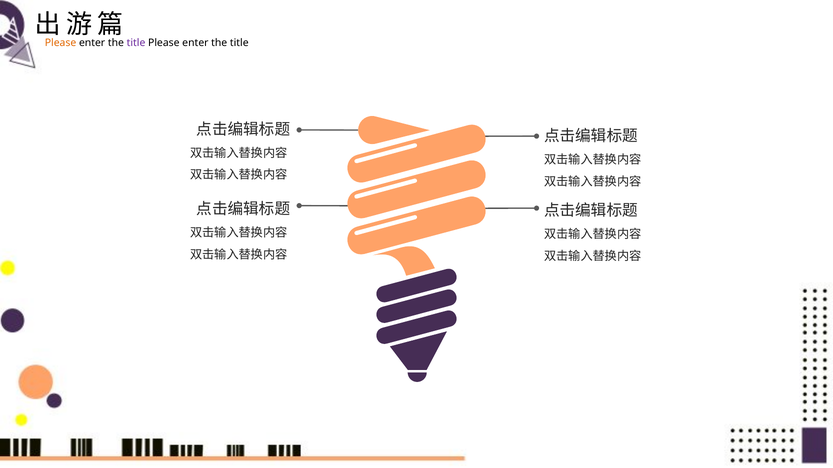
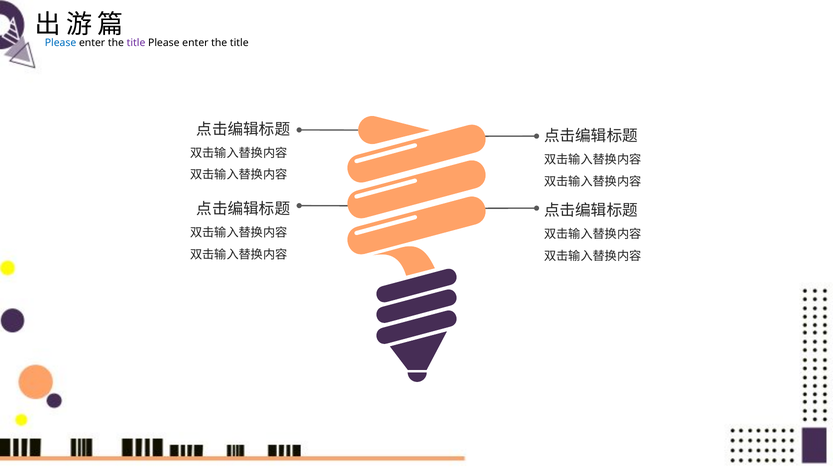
Please at (61, 43) colour: orange -> blue
